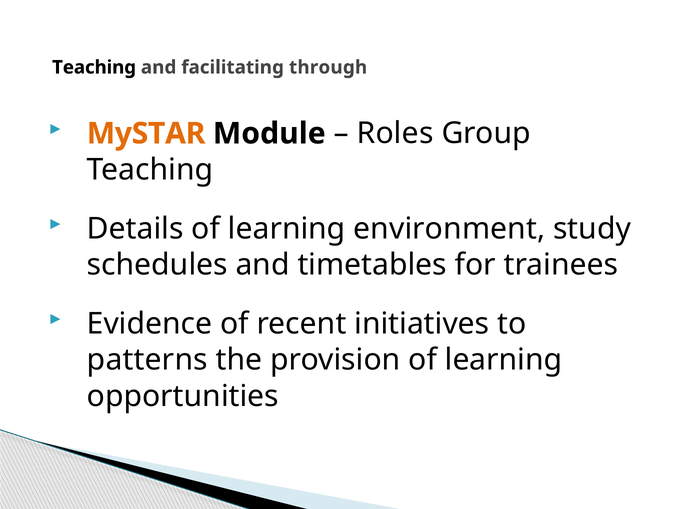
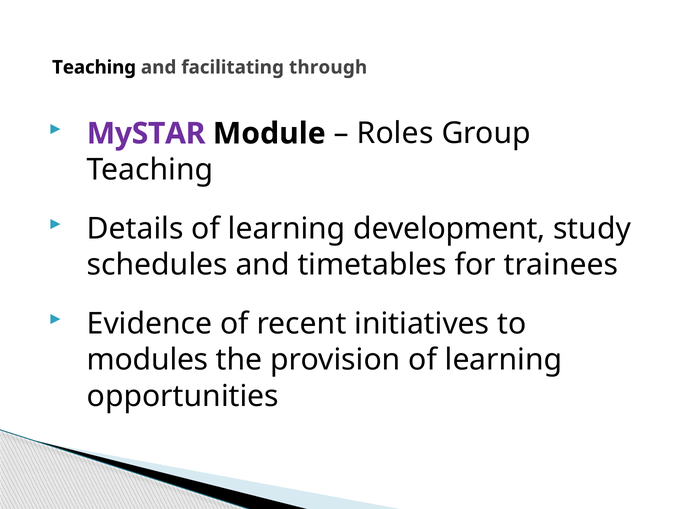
MySTAR colour: orange -> purple
environment: environment -> development
patterns: patterns -> modules
